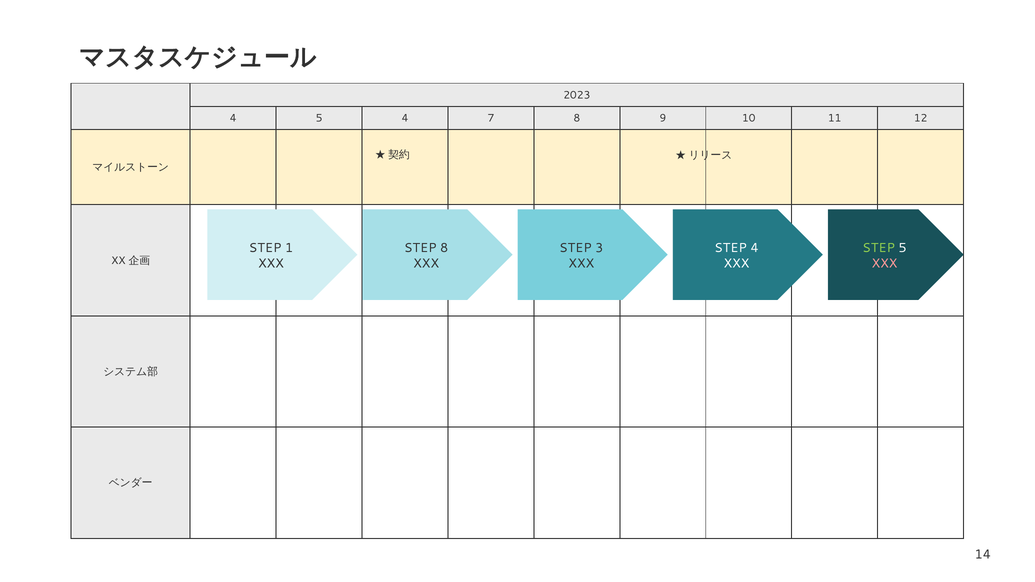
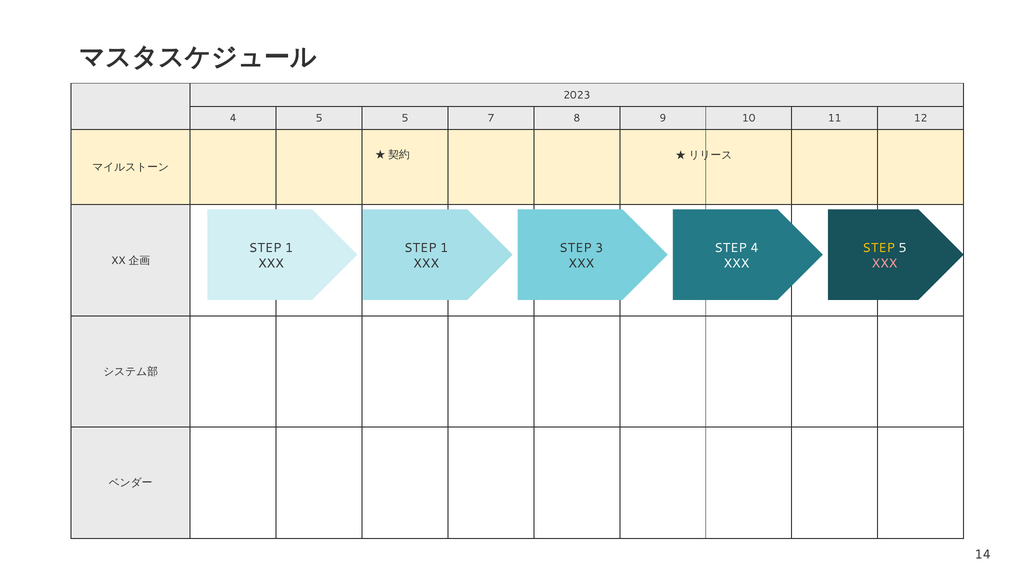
5 4: 4 -> 5
8 at (444, 248): 8 -> 1
STEP at (879, 248) colour: light green -> yellow
